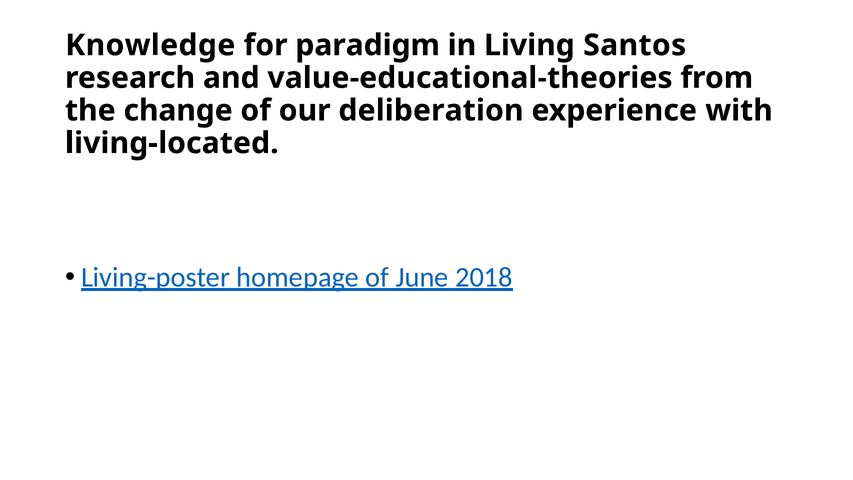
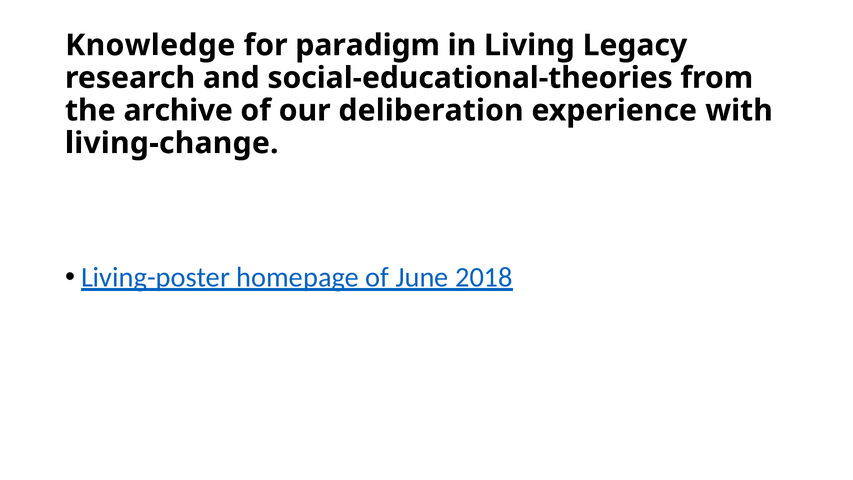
Santos: Santos -> Legacy
value-educational-theories: value-educational-theories -> social-educational-theories
change: change -> archive
living-located: living-located -> living-change
